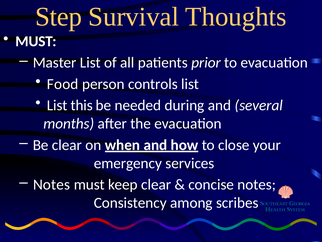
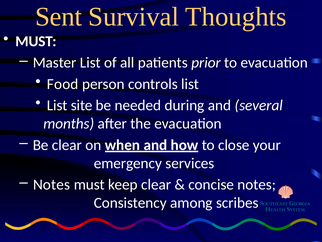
Step: Step -> Sent
this: this -> site
